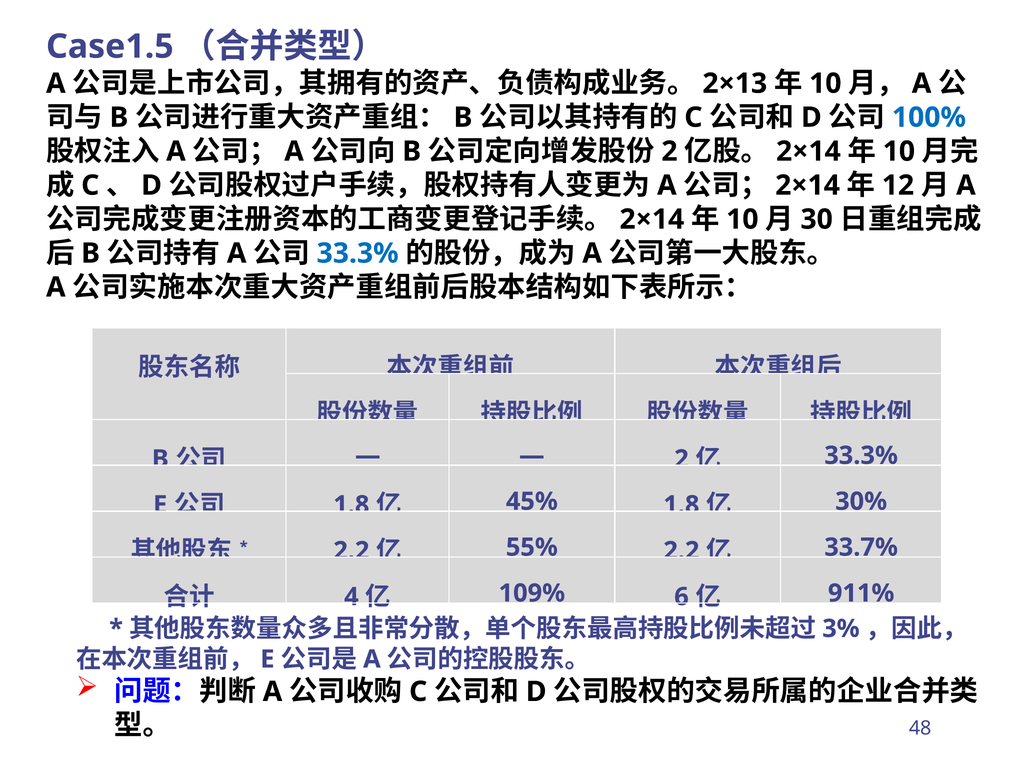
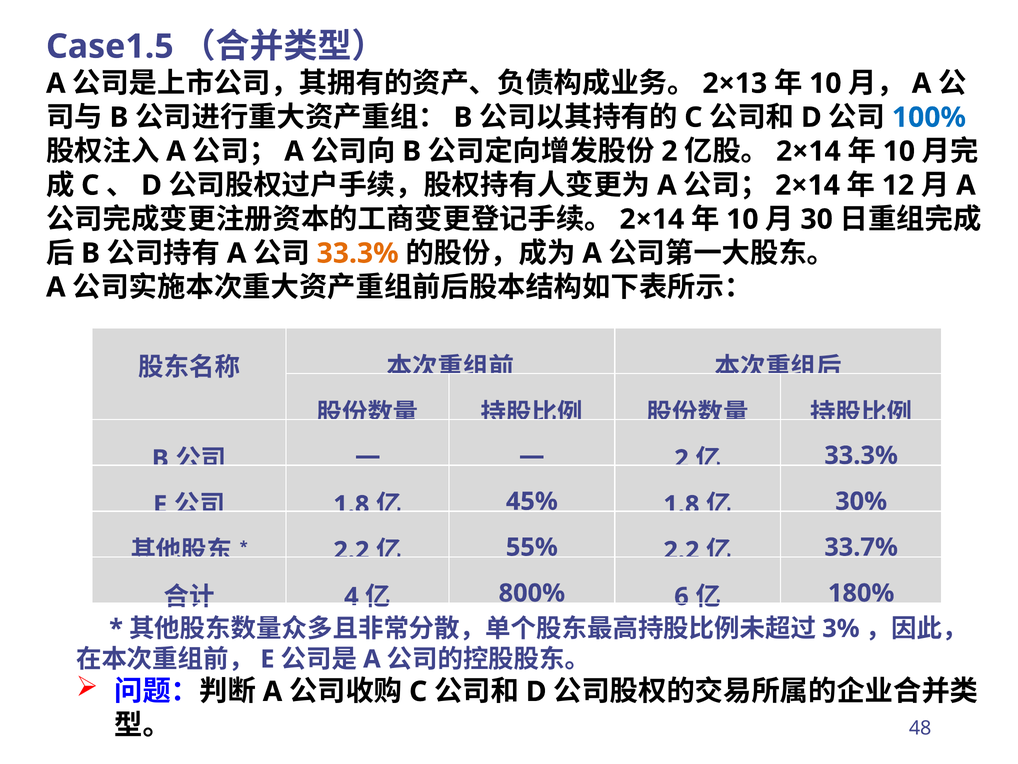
33.3% at (358, 253) colour: blue -> orange
109%: 109% -> 800%
911%: 911% -> 180%
